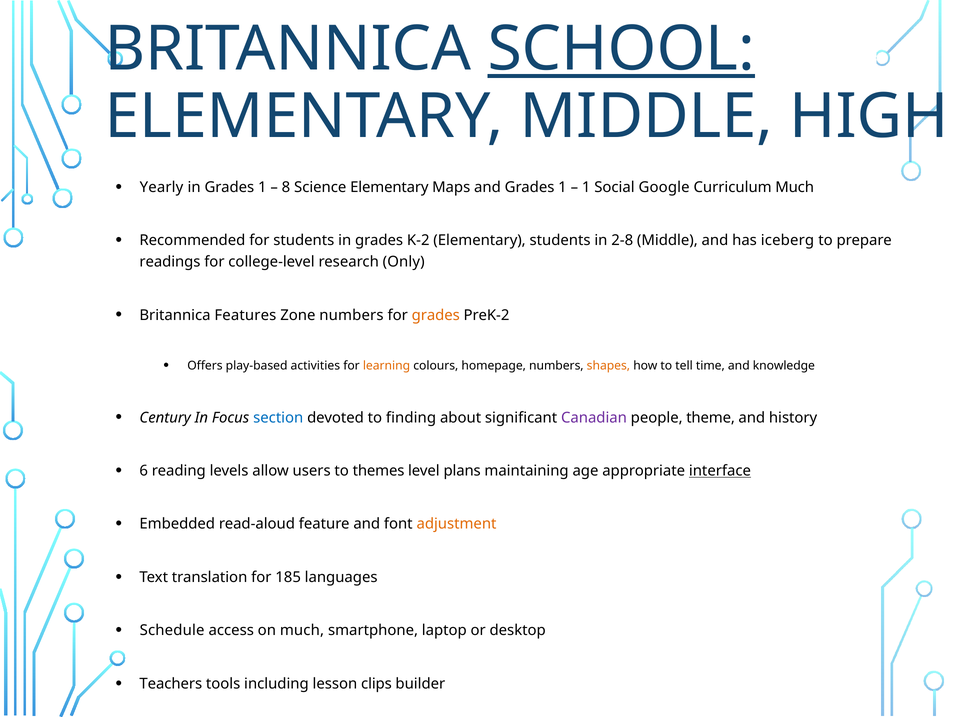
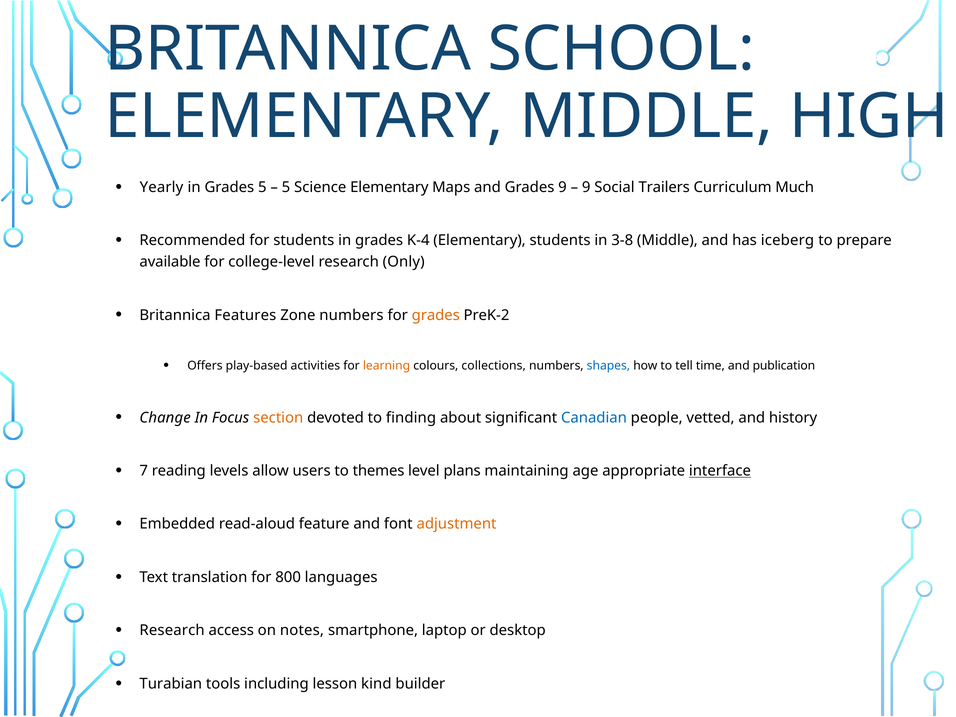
SCHOOL underline: present -> none
in Grades 1: 1 -> 5
8 at (286, 187): 8 -> 5
and Grades 1: 1 -> 9
1 at (586, 187): 1 -> 9
Google: Google -> Trailers
K-2: K-2 -> K-4
2-8: 2-8 -> 3-8
readings: readings -> available
homepage: homepage -> collections
shapes colour: orange -> blue
knowledge: knowledge -> publication
Century: Century -> Change
section colour: blue -> orange
Canadian colour: purple -> blue
theme: theme -> vetted
6: 6 -> 7
185: 185 -> 800
Schedule at (172, 630): Schedule -> Research
on much: much -> notes
Teachers: Teachers -> Turabian
clips: clips -> kind
